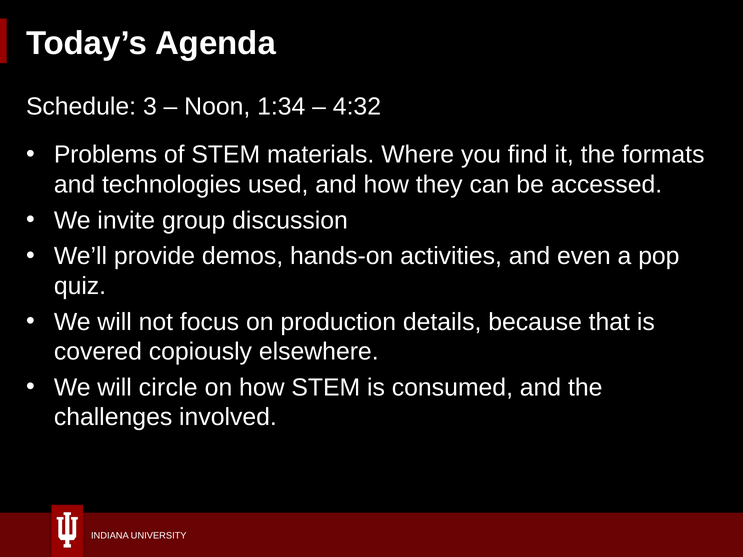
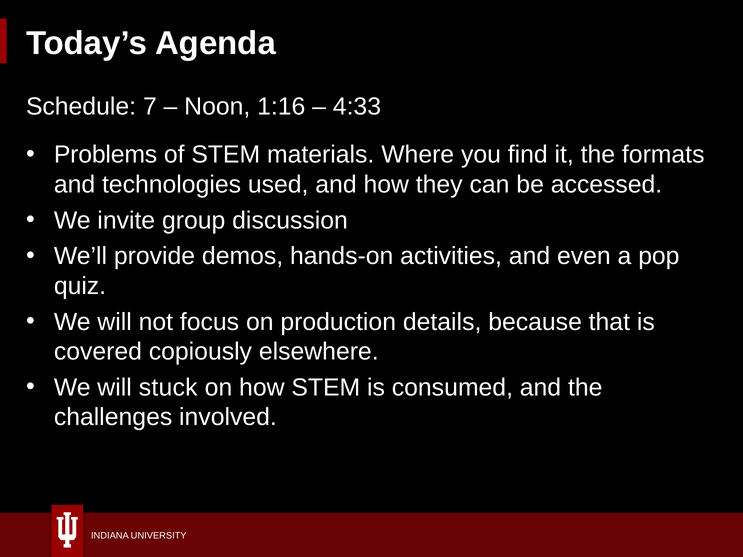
3: 3 -> 7
1:34: 1:34 -> 1:16
4:32: 4:32 -> 4:33
circle: circle -> stuck
